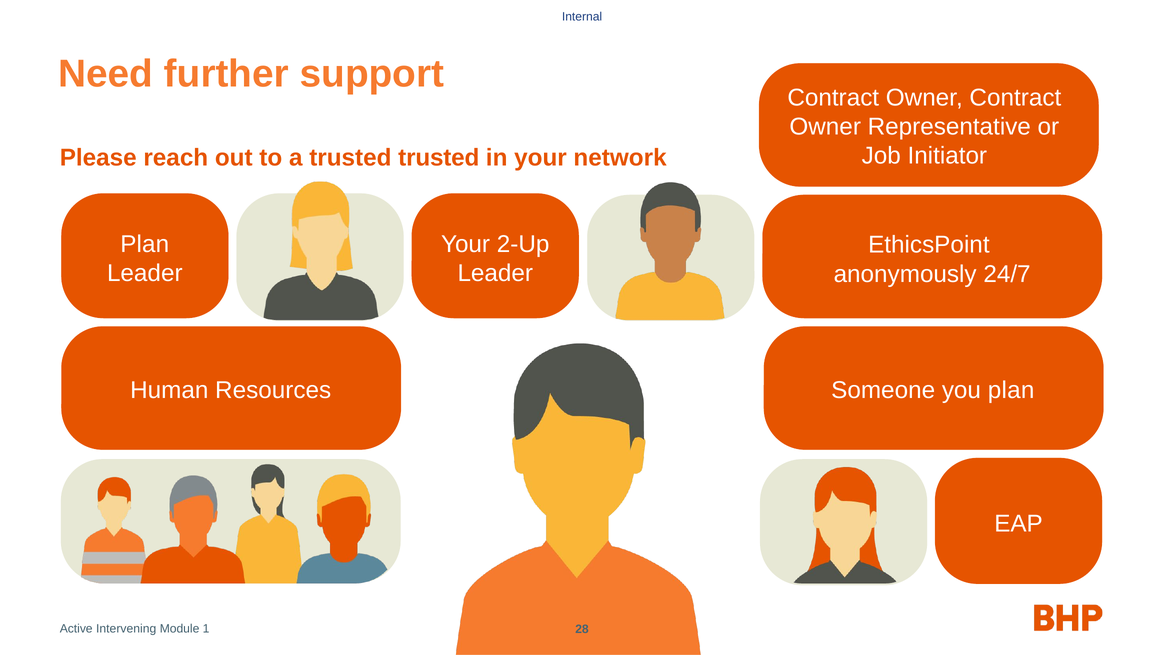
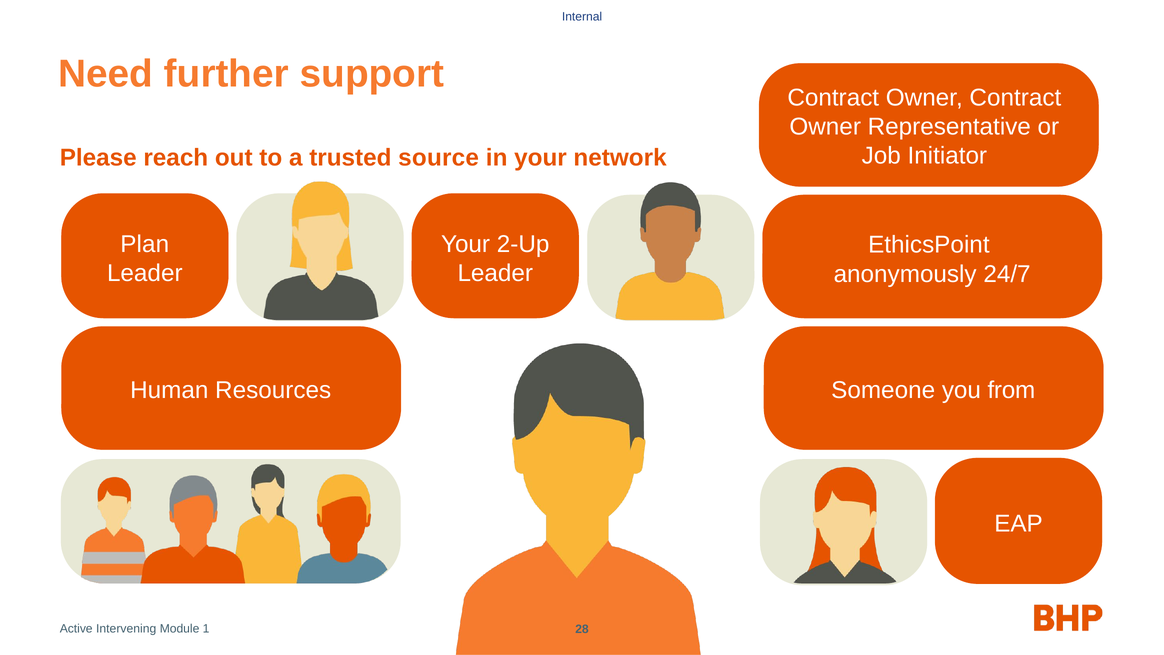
trusted trusted: trusted -> source
you plan: plan -> from
